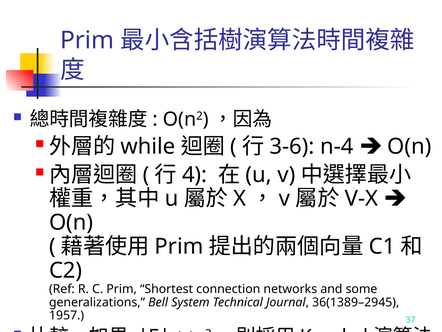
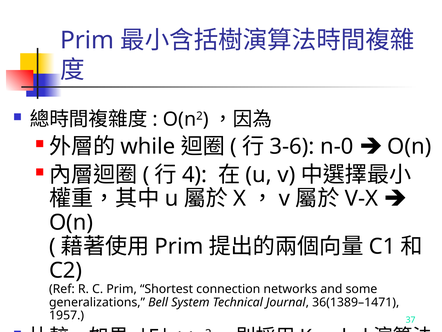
n-4: n-4 -> n-0
36(1389–2945: 36(1389–2945 -> 36(1389–1471
